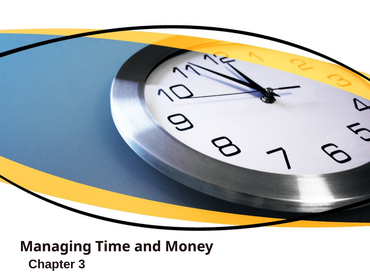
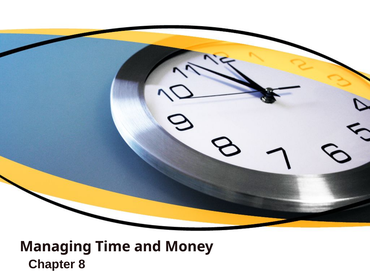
3: 3 -> 8
